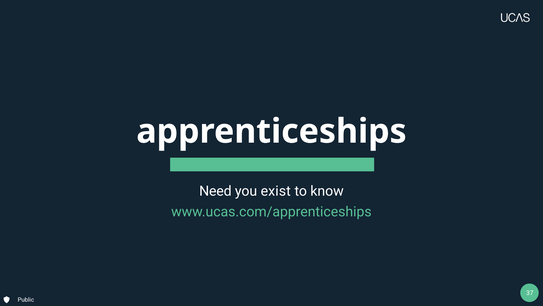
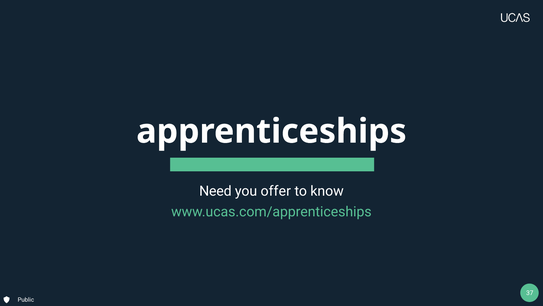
exist: exist -> offer
